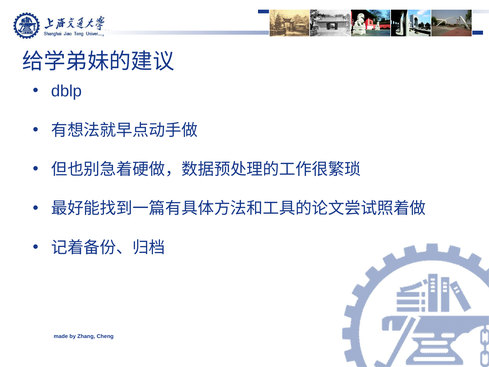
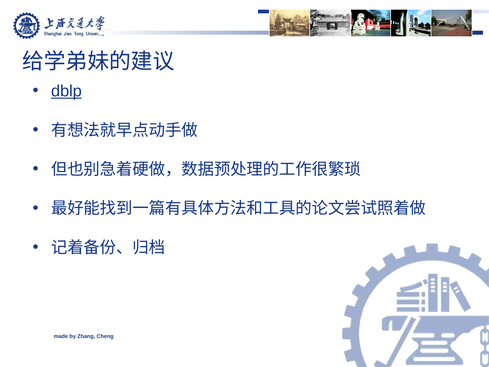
dblp underline: none -> present
